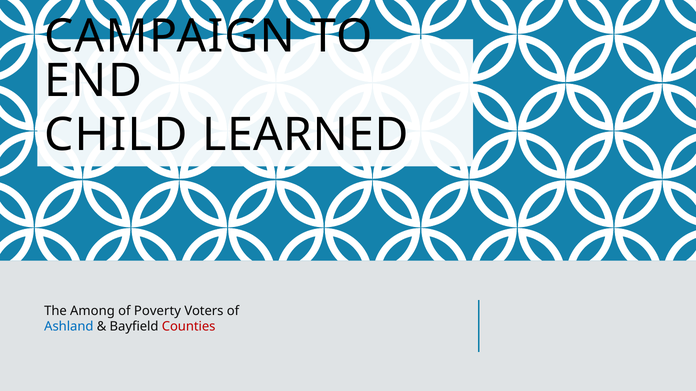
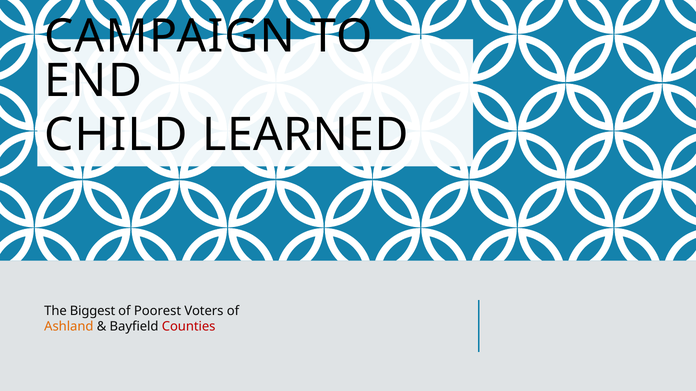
Among: Among -> Biggest
Poverty: Poverty -> Poorest
Ashland colour: blue -> orange
